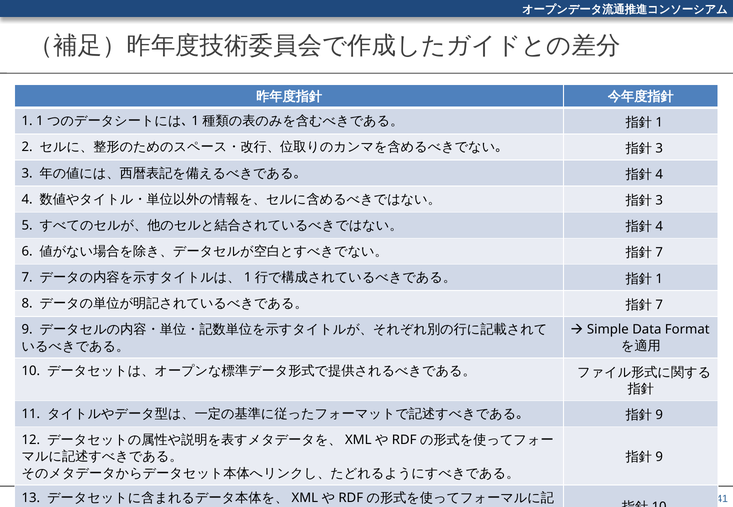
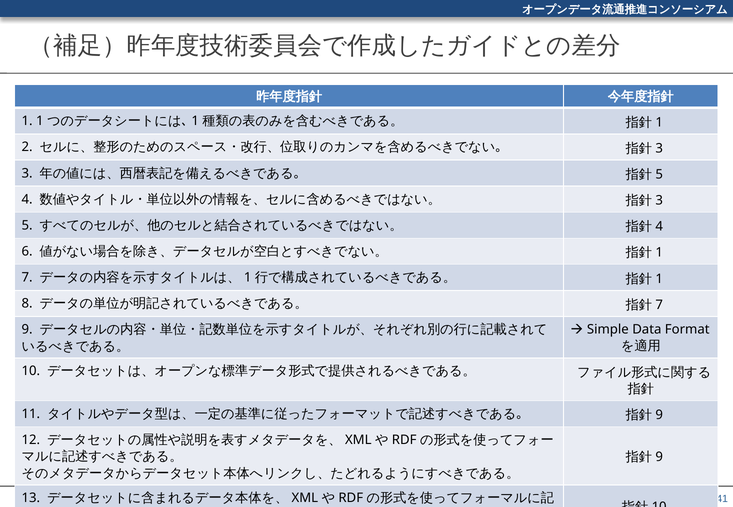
4 at (659, 175): 4 -> 5
7 at (659, 253): 7 -> 1
